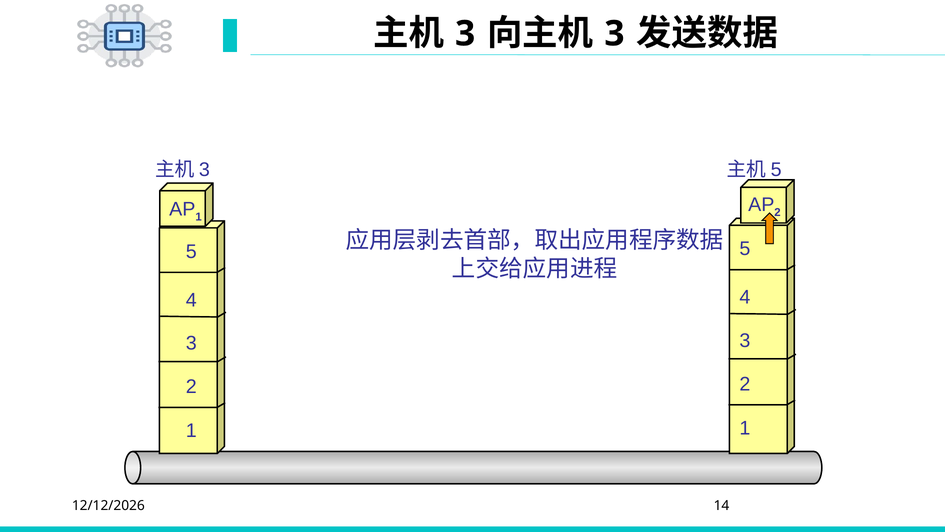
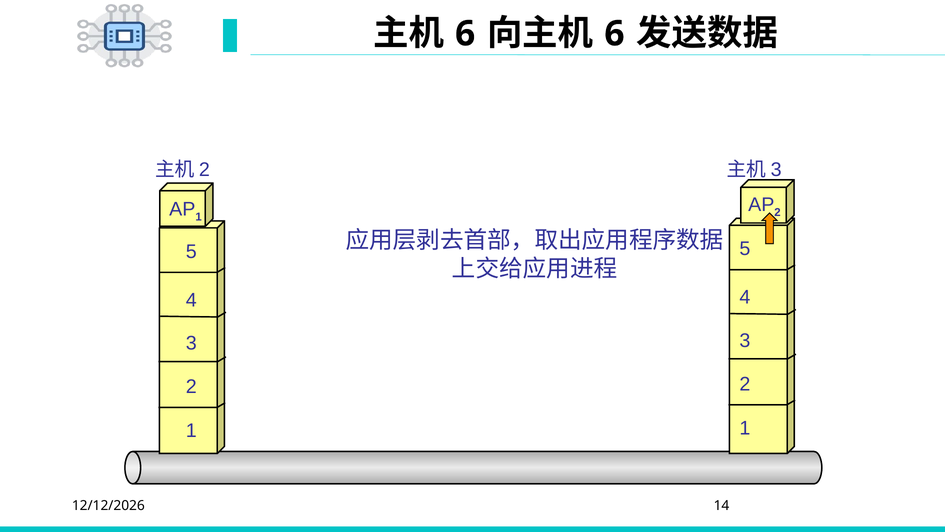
3 at (465, 34): 3 -> 6
3 at (614, 34): 3 -> 6
3 at (204, 170): 3 -> 2
5 at (776, 170): 5 -> 3
